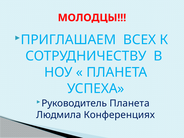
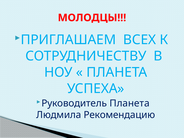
Конференциях: Конференциях -> Рекомендацию
